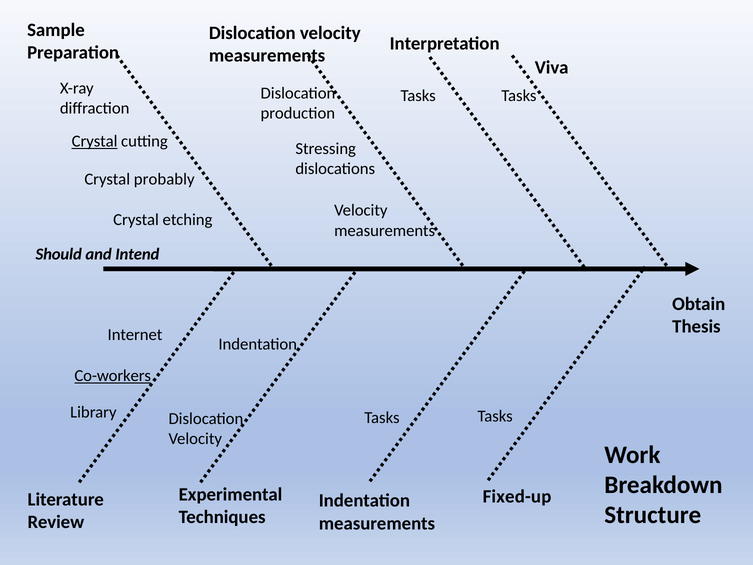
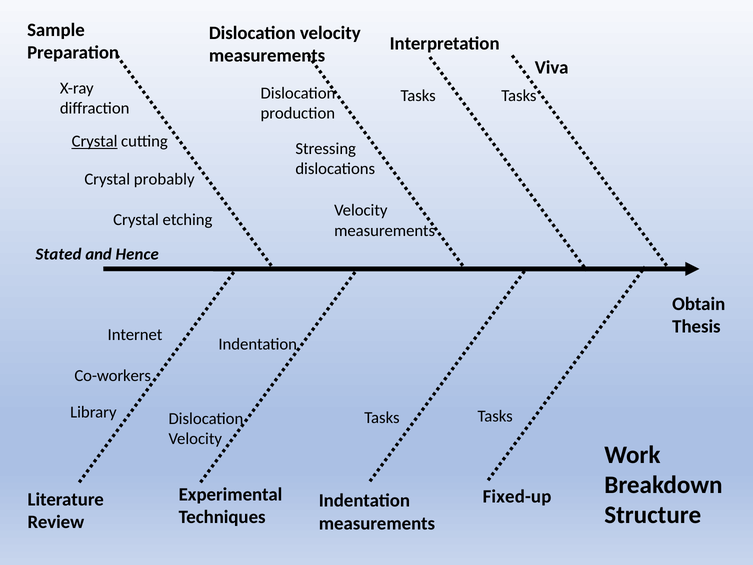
Should: Should -> Stated
Intend: Intend -> Hence
Co-workers underline: present -> none
